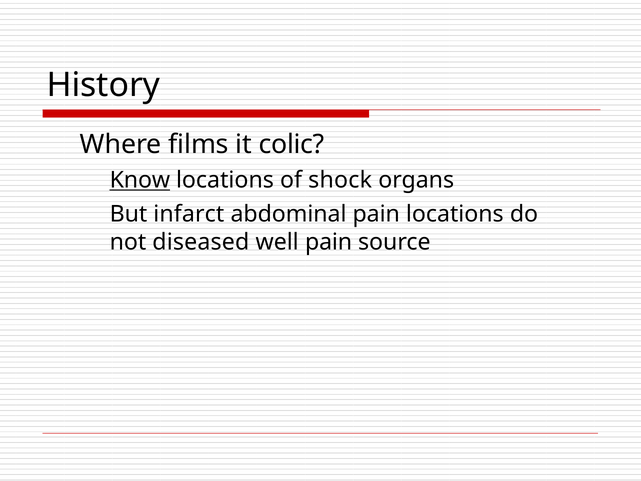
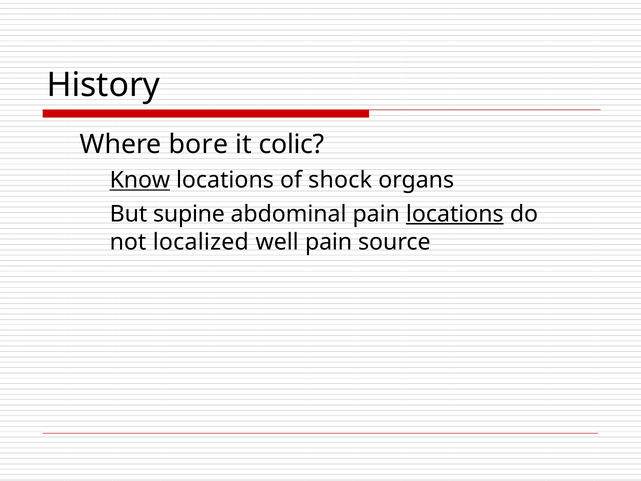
films: films -> bore
infarct: infarct -> supine
locations at (455, 214) underline: none -> present
diseased: diseased -> localized
